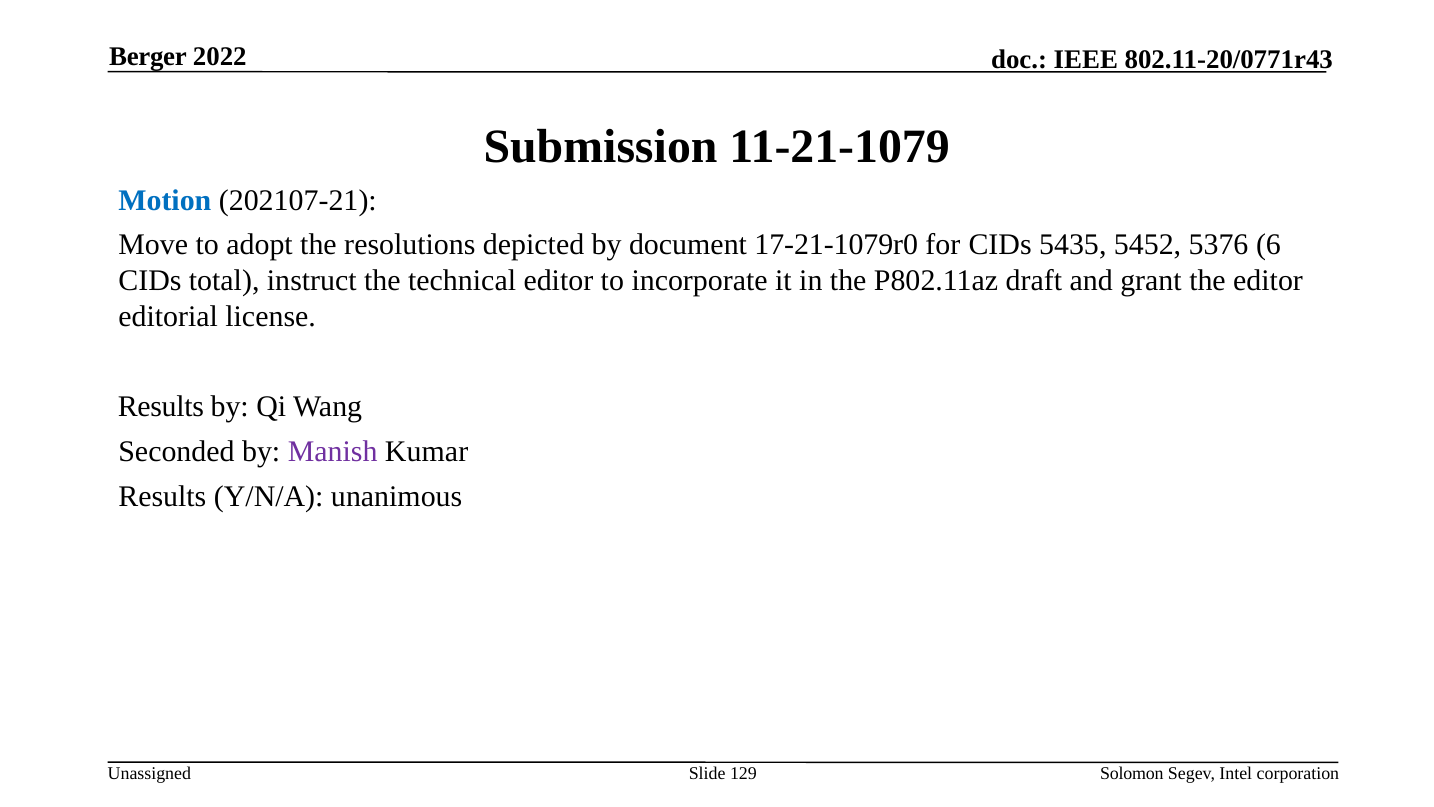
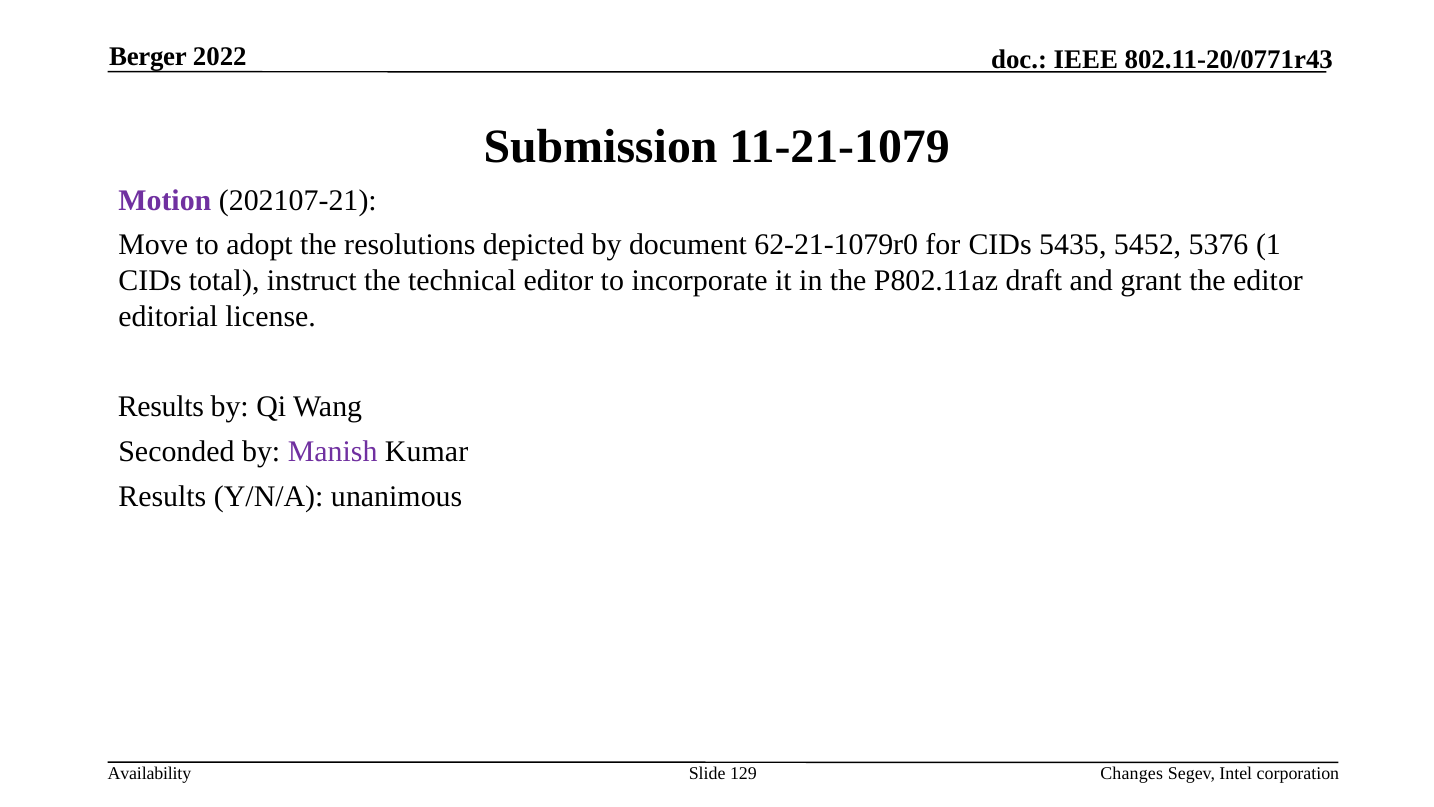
Motion colour: blue -> purple
17-21-1079r0: 17-21-1079r0 -> 62-21-1079r0
6: 6 -> 1
Unassigned: Unassigned -> Availability
Solomon: Solomon -> Changes
